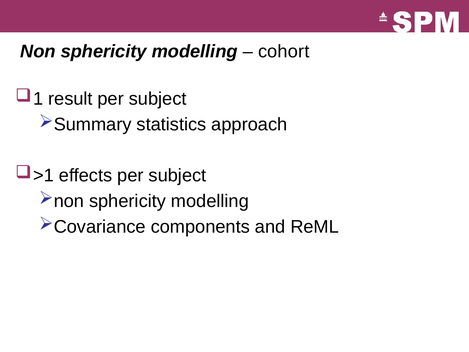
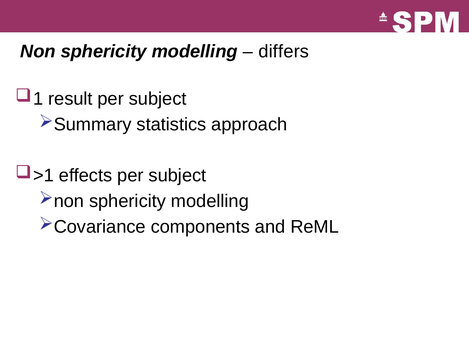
cohort: cohort -> differs
